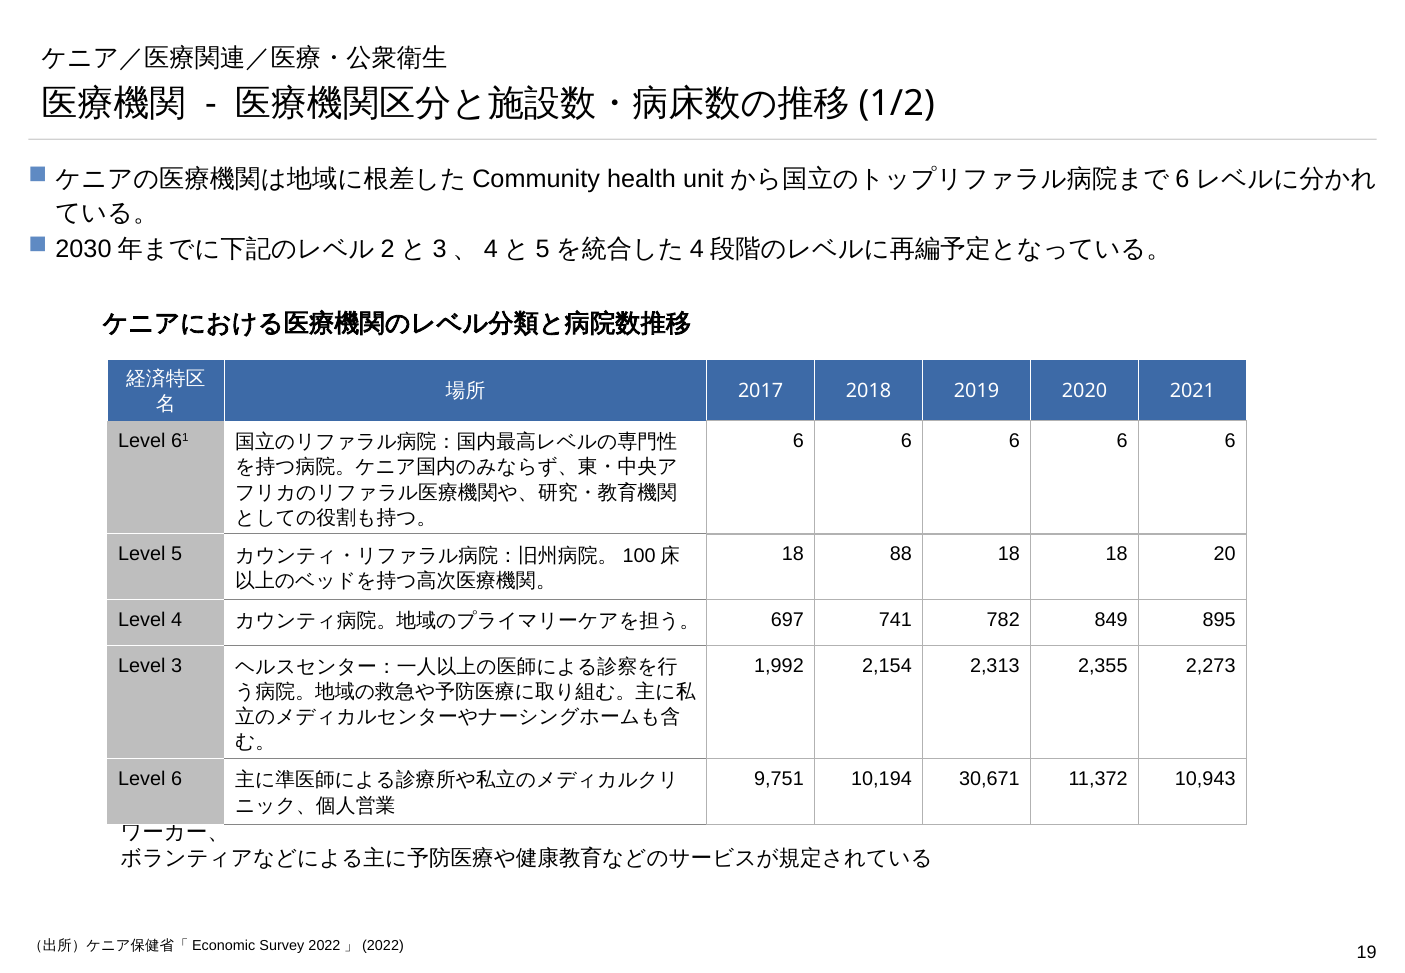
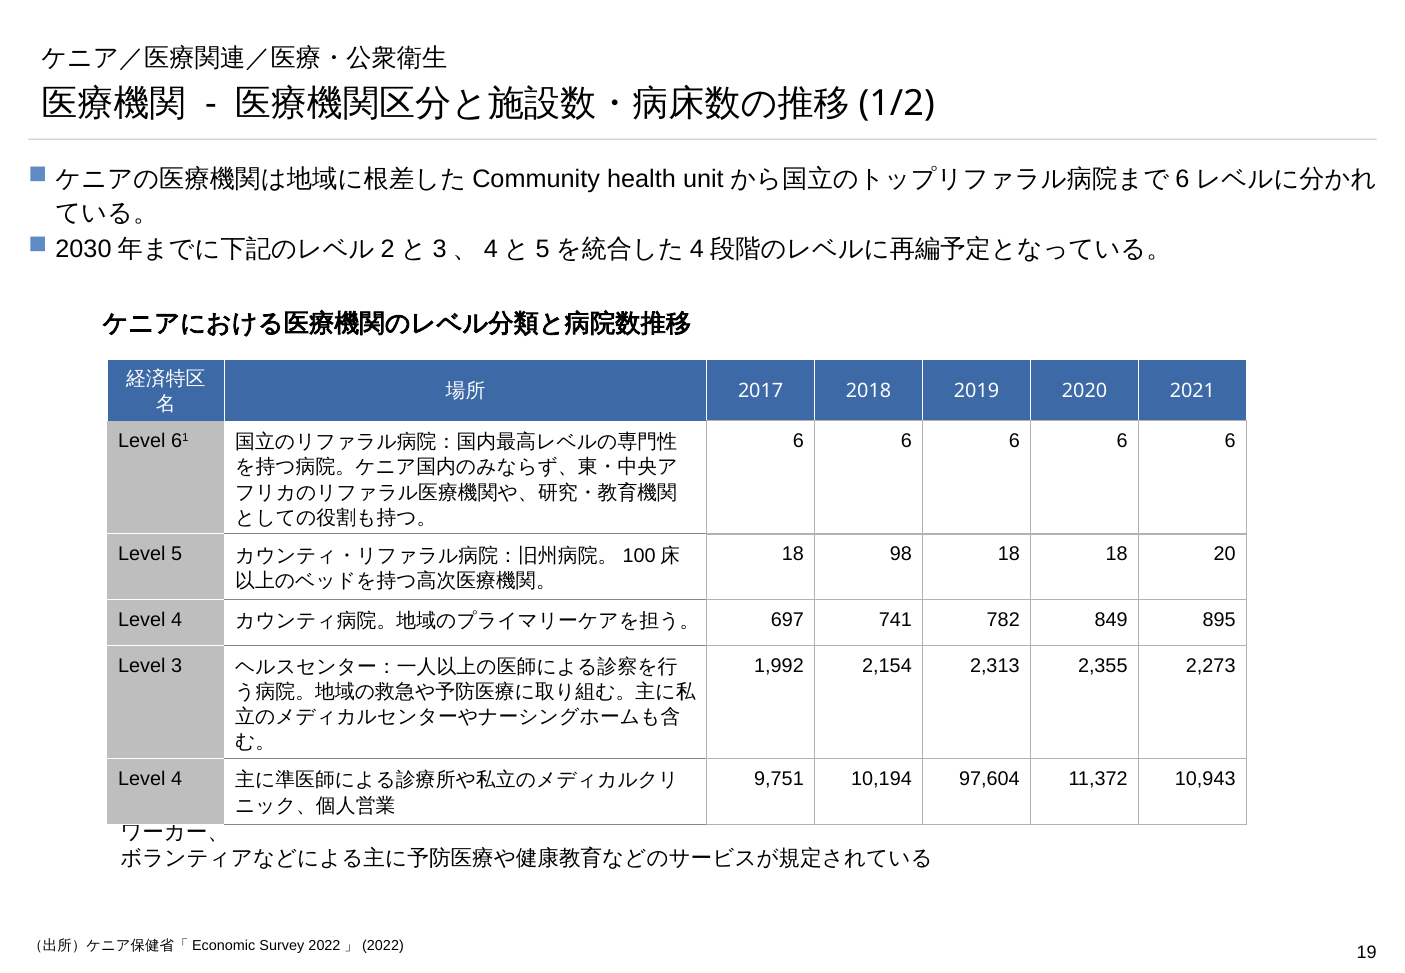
88: 88 -> 98
6 at (177, 779): 6 -> 4
30,671: 30,671 -> 97,604
